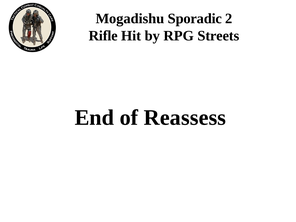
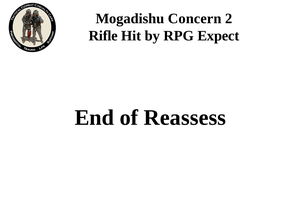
Sporadic: Sporadic -> Concern
Streets: Streets -> Expect
